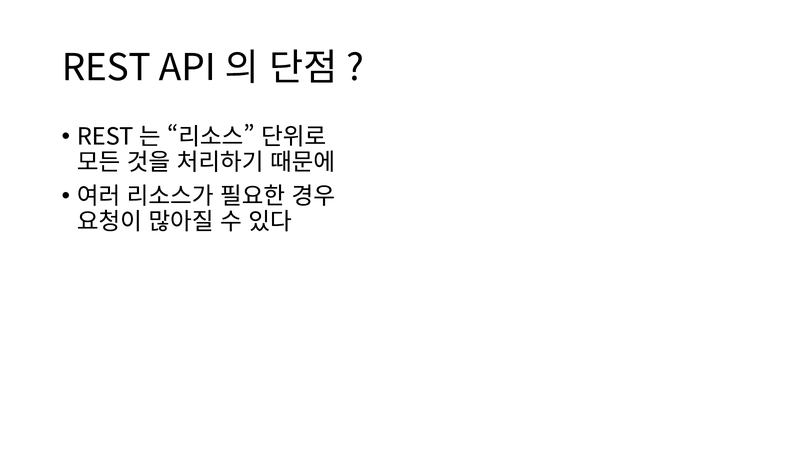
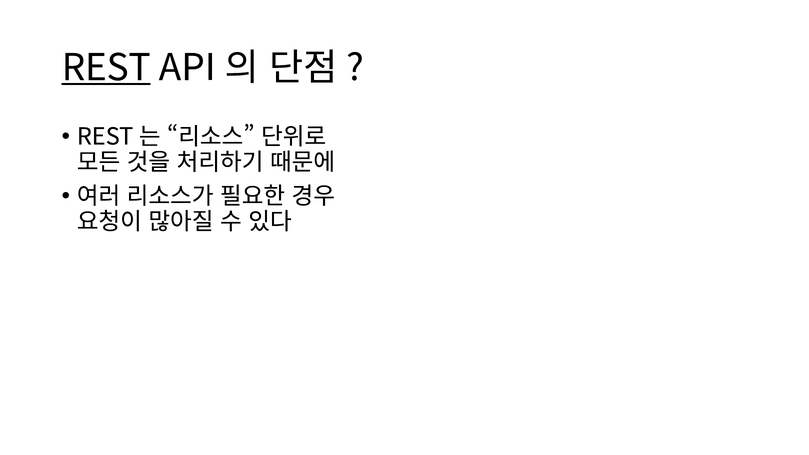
REST underline: none -> present
